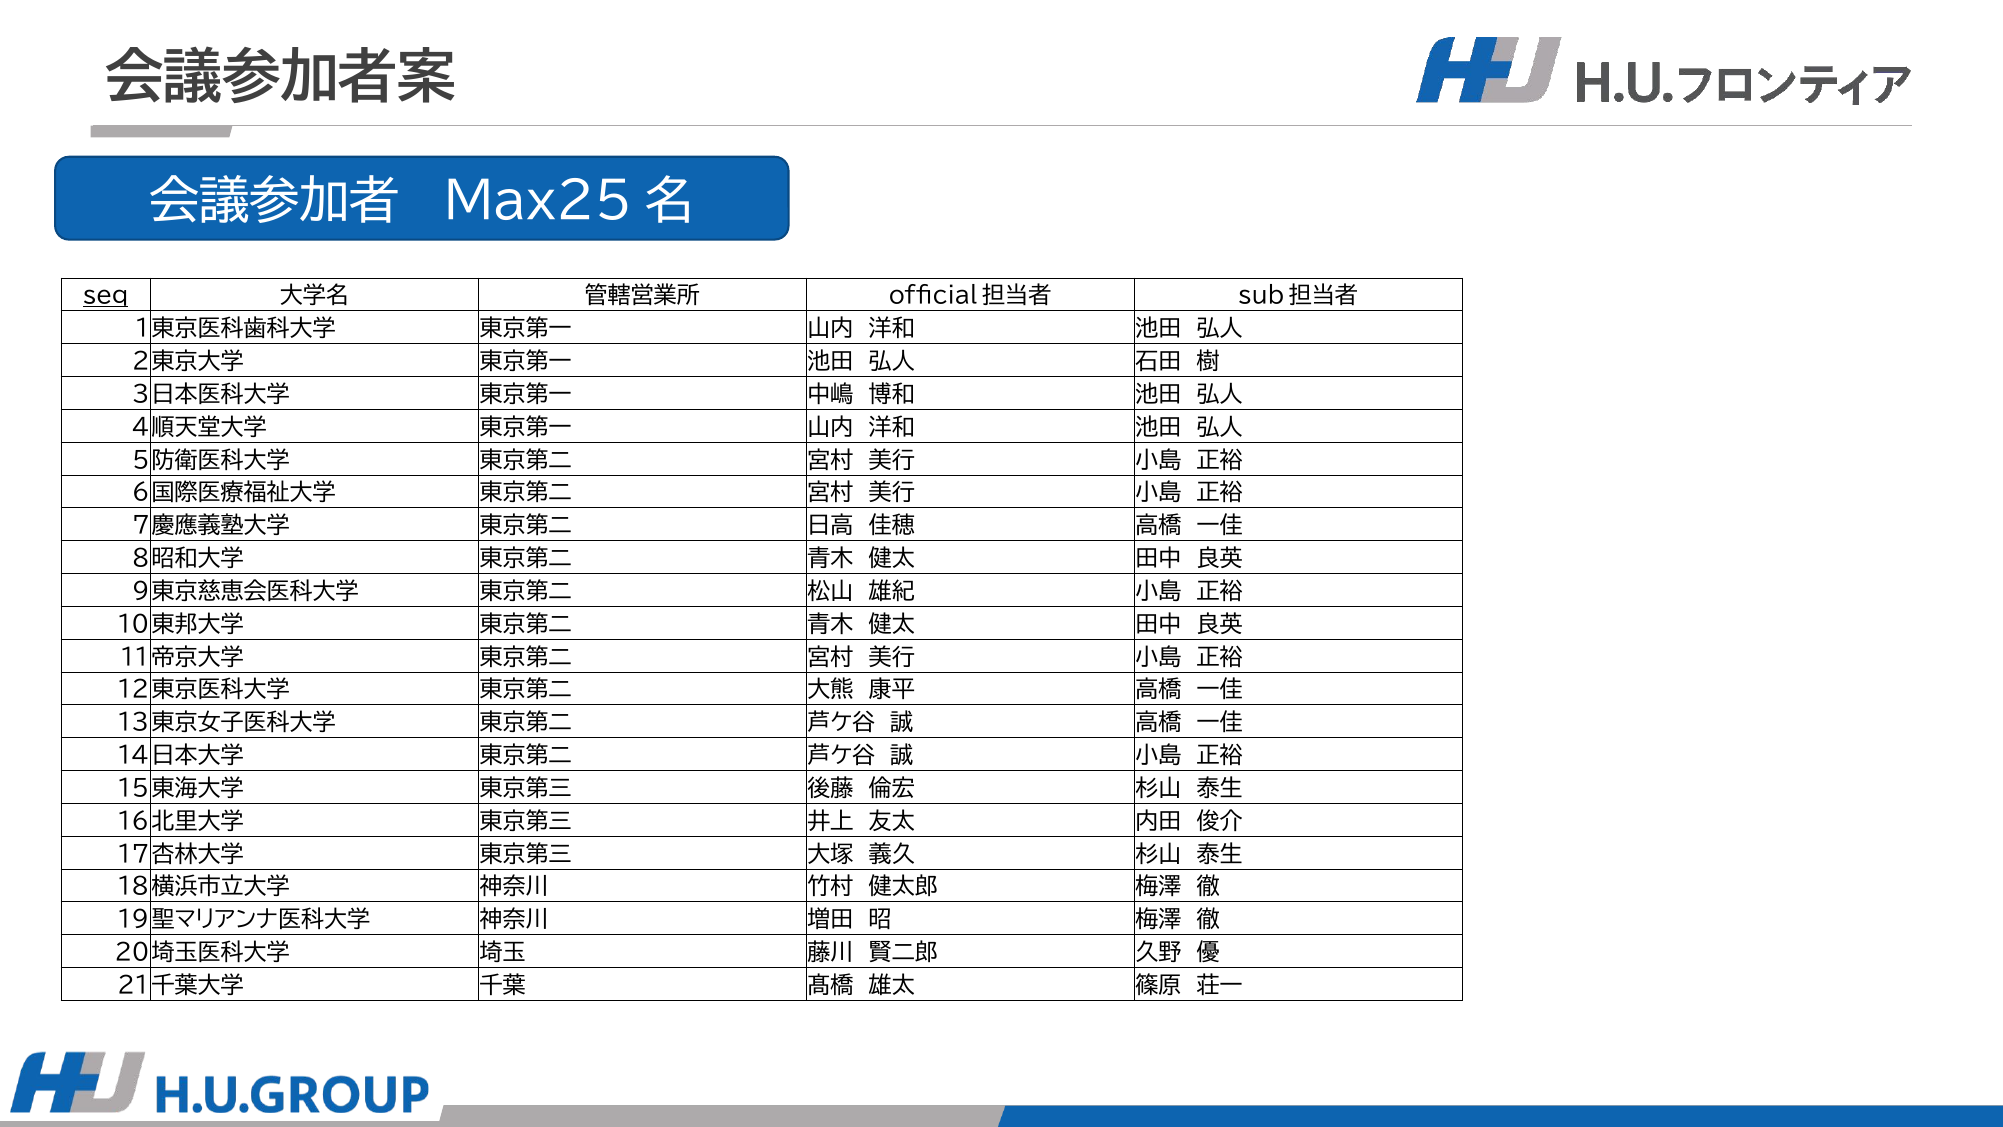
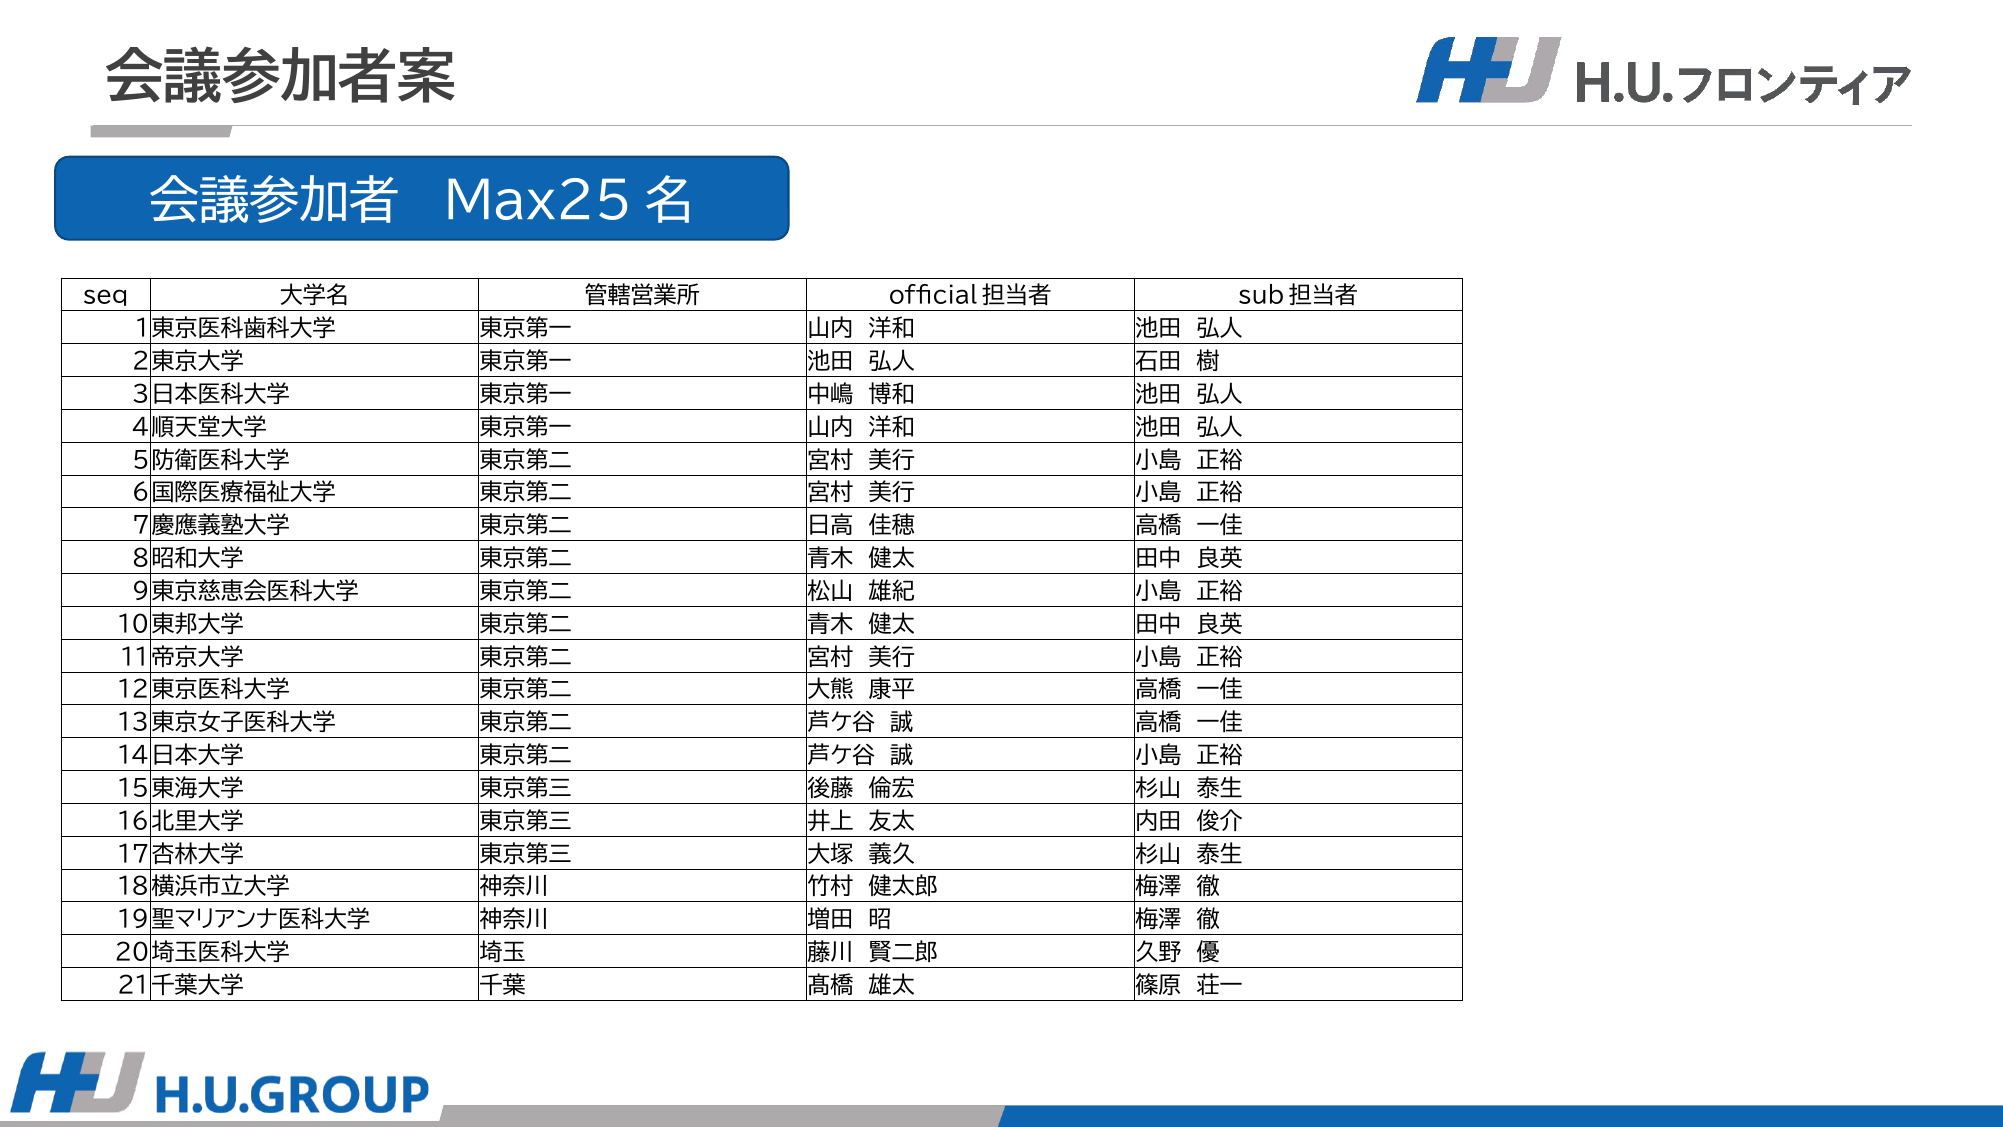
seq underline: present -> none
